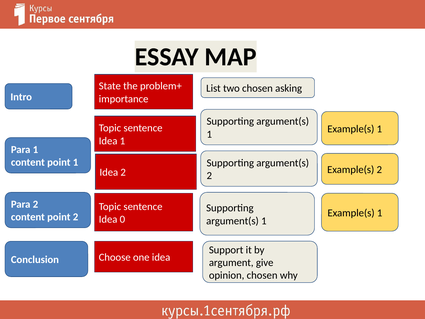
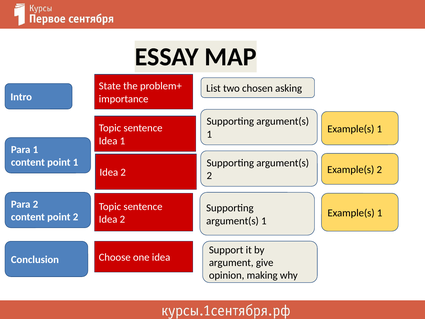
0 at (122, 219): 0 -> 2
opinion chosen: chosen -> making
